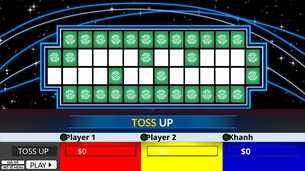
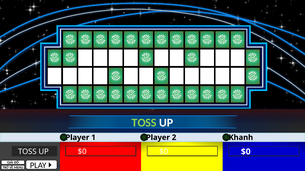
TOSS at (144, 123) colour: yellow -> light green
